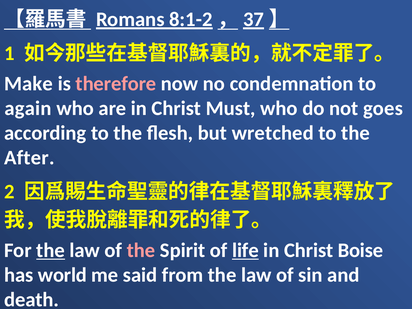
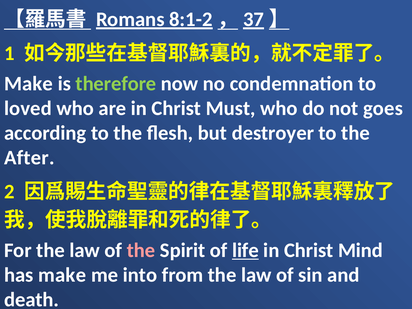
therefore colour: pink -> light green
again: again -> loved
wretched: wretched -> destroyer
the at (51, 250) underline: present -> none
Boise: Boise -> Mind
has world: world -> make
said: said -> into
